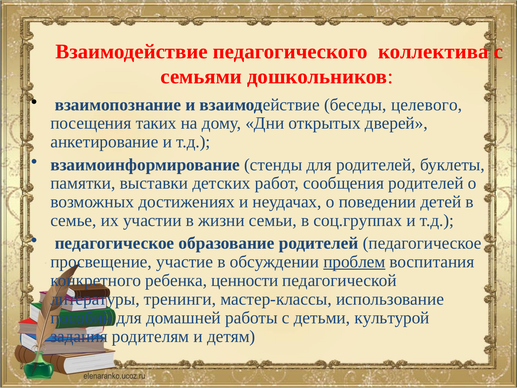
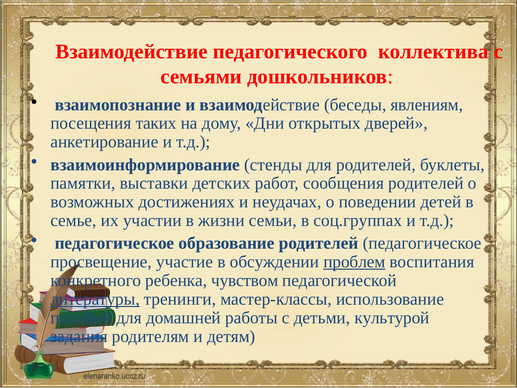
целевого: целевого -> явлениям
ценности: ценности -> чувством
литературы underline: none -> present
